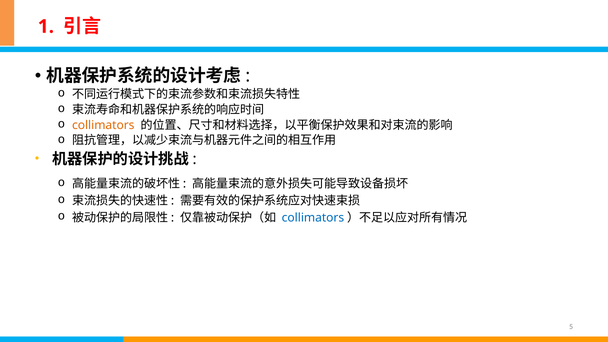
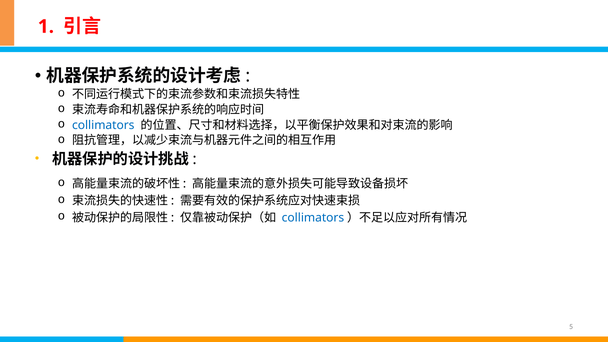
collimators at (103, 125) colour: orange -> blue
